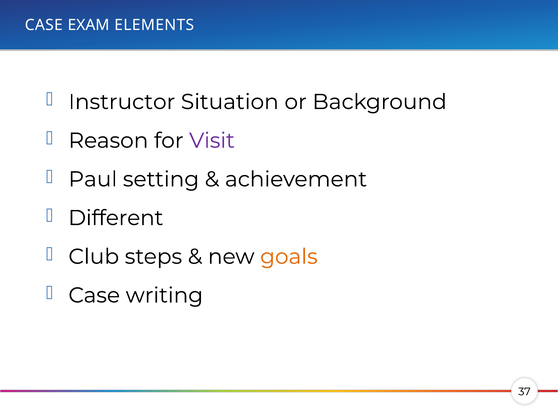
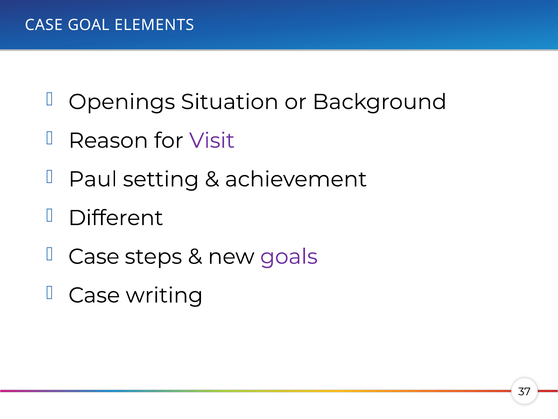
EXAM: EXAM -> GOAL
Instructor: Instructor -> Openings
Club at (94, 256): Club -> Case
goals colour: orange -> purple
